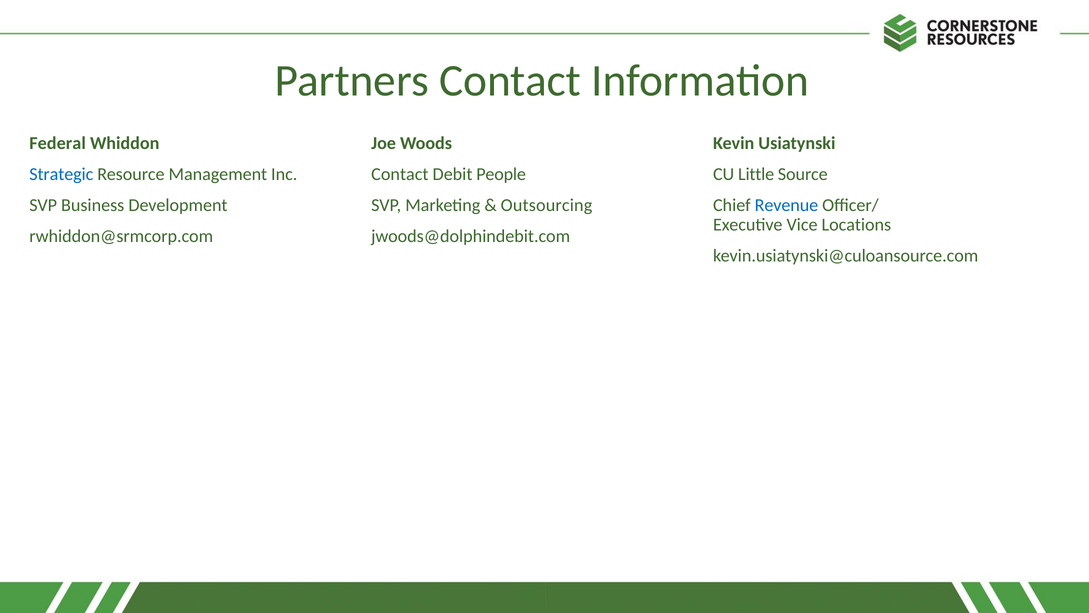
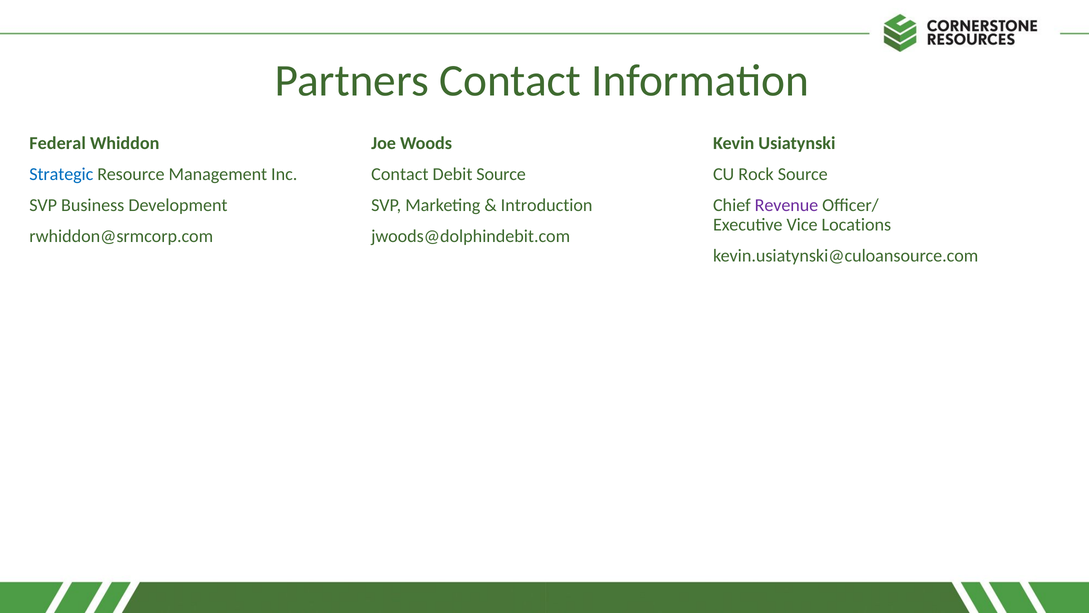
Debit People: People -> Source
Little: Little -> Rock
Outsourcing: Outsourcing -> Introduction
Revenue colour: blue -> purple
